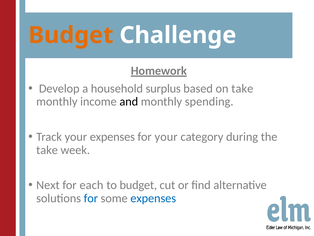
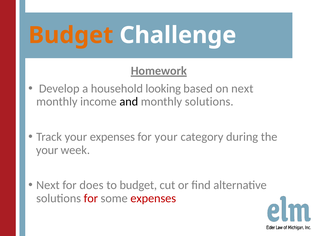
surplus: surplus -> looking
on take: take -> next
monthly spending: spending -> solutions
take at (47, 150): take -> your
each: each -> does
for at (91, 198) colour: blue -> red
expenses at (153, 198) colour: blue -> red
